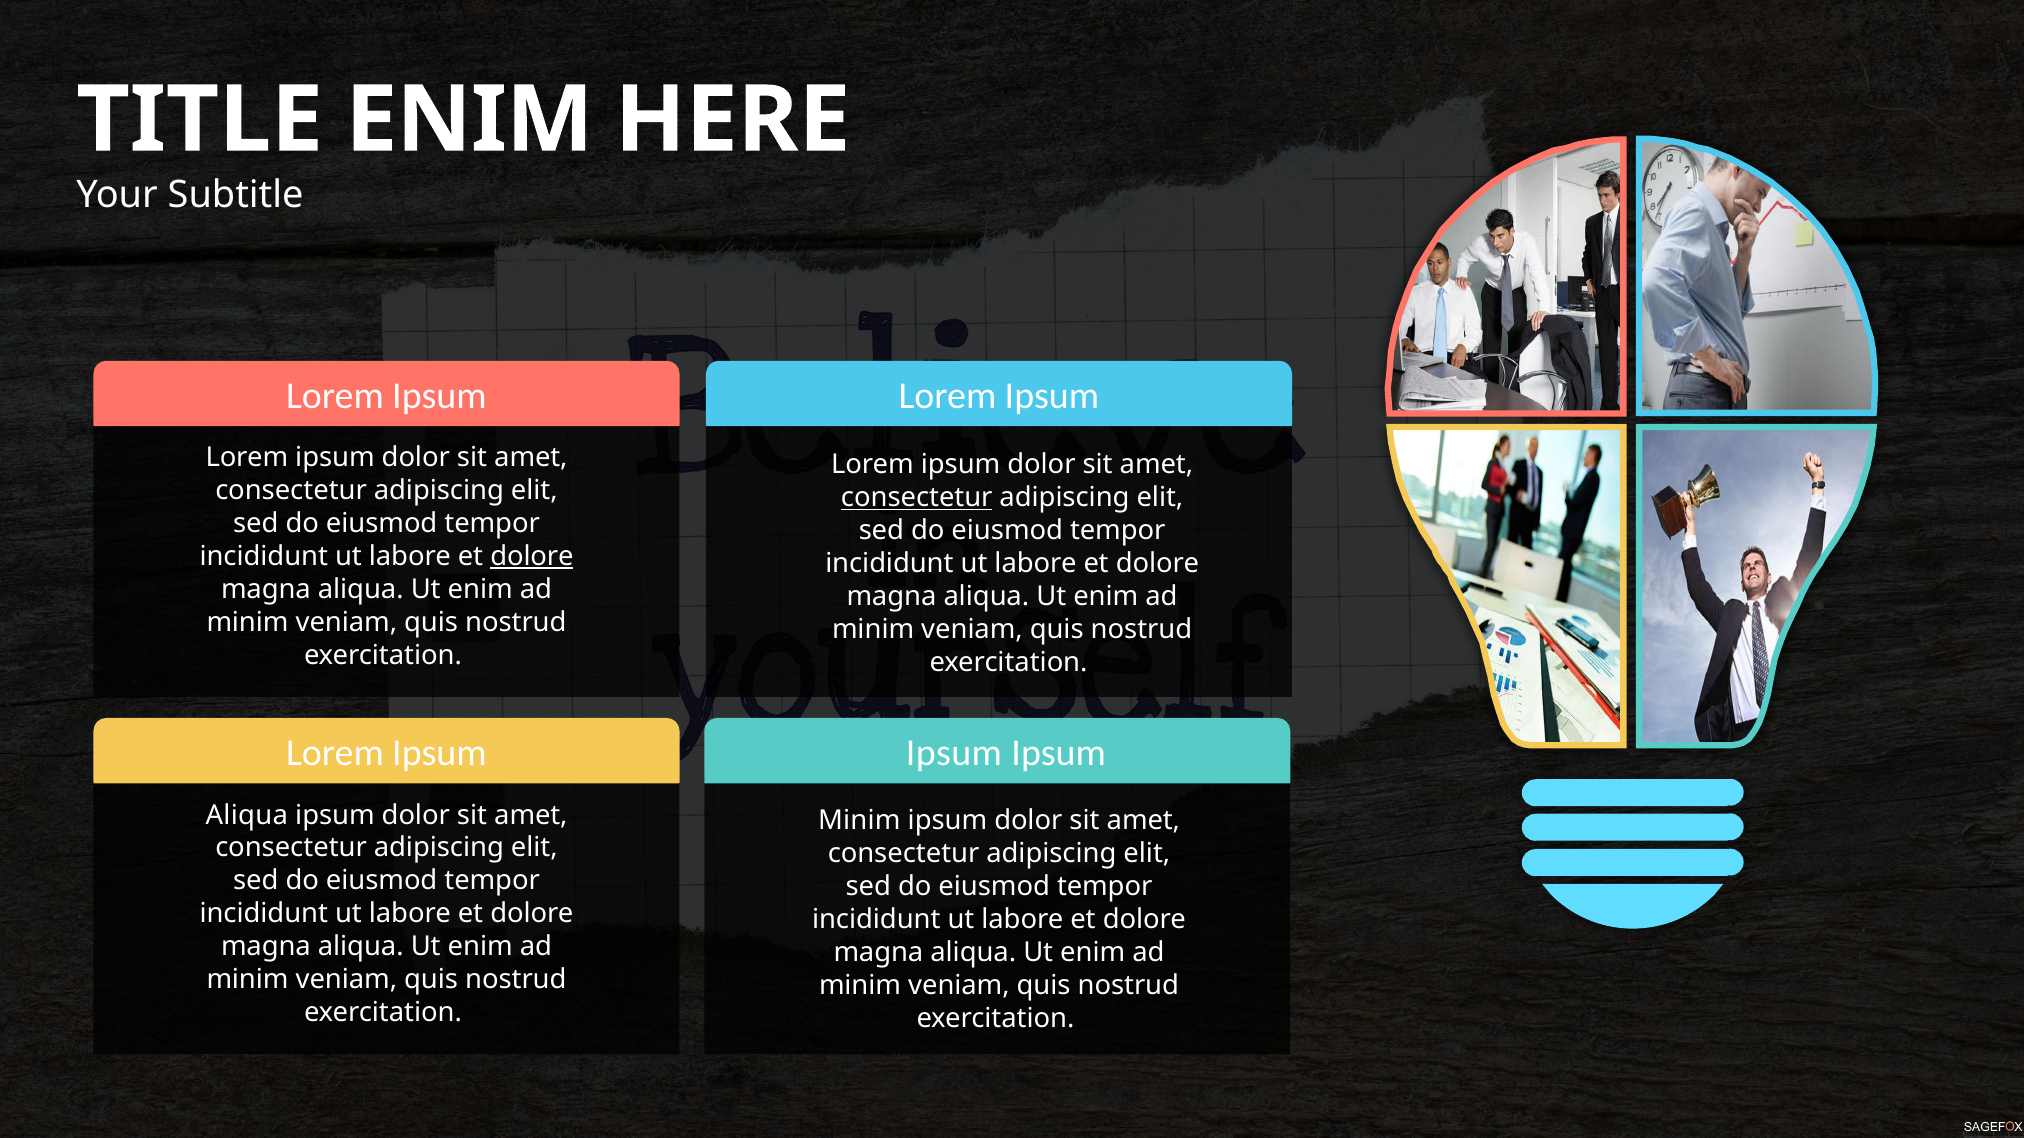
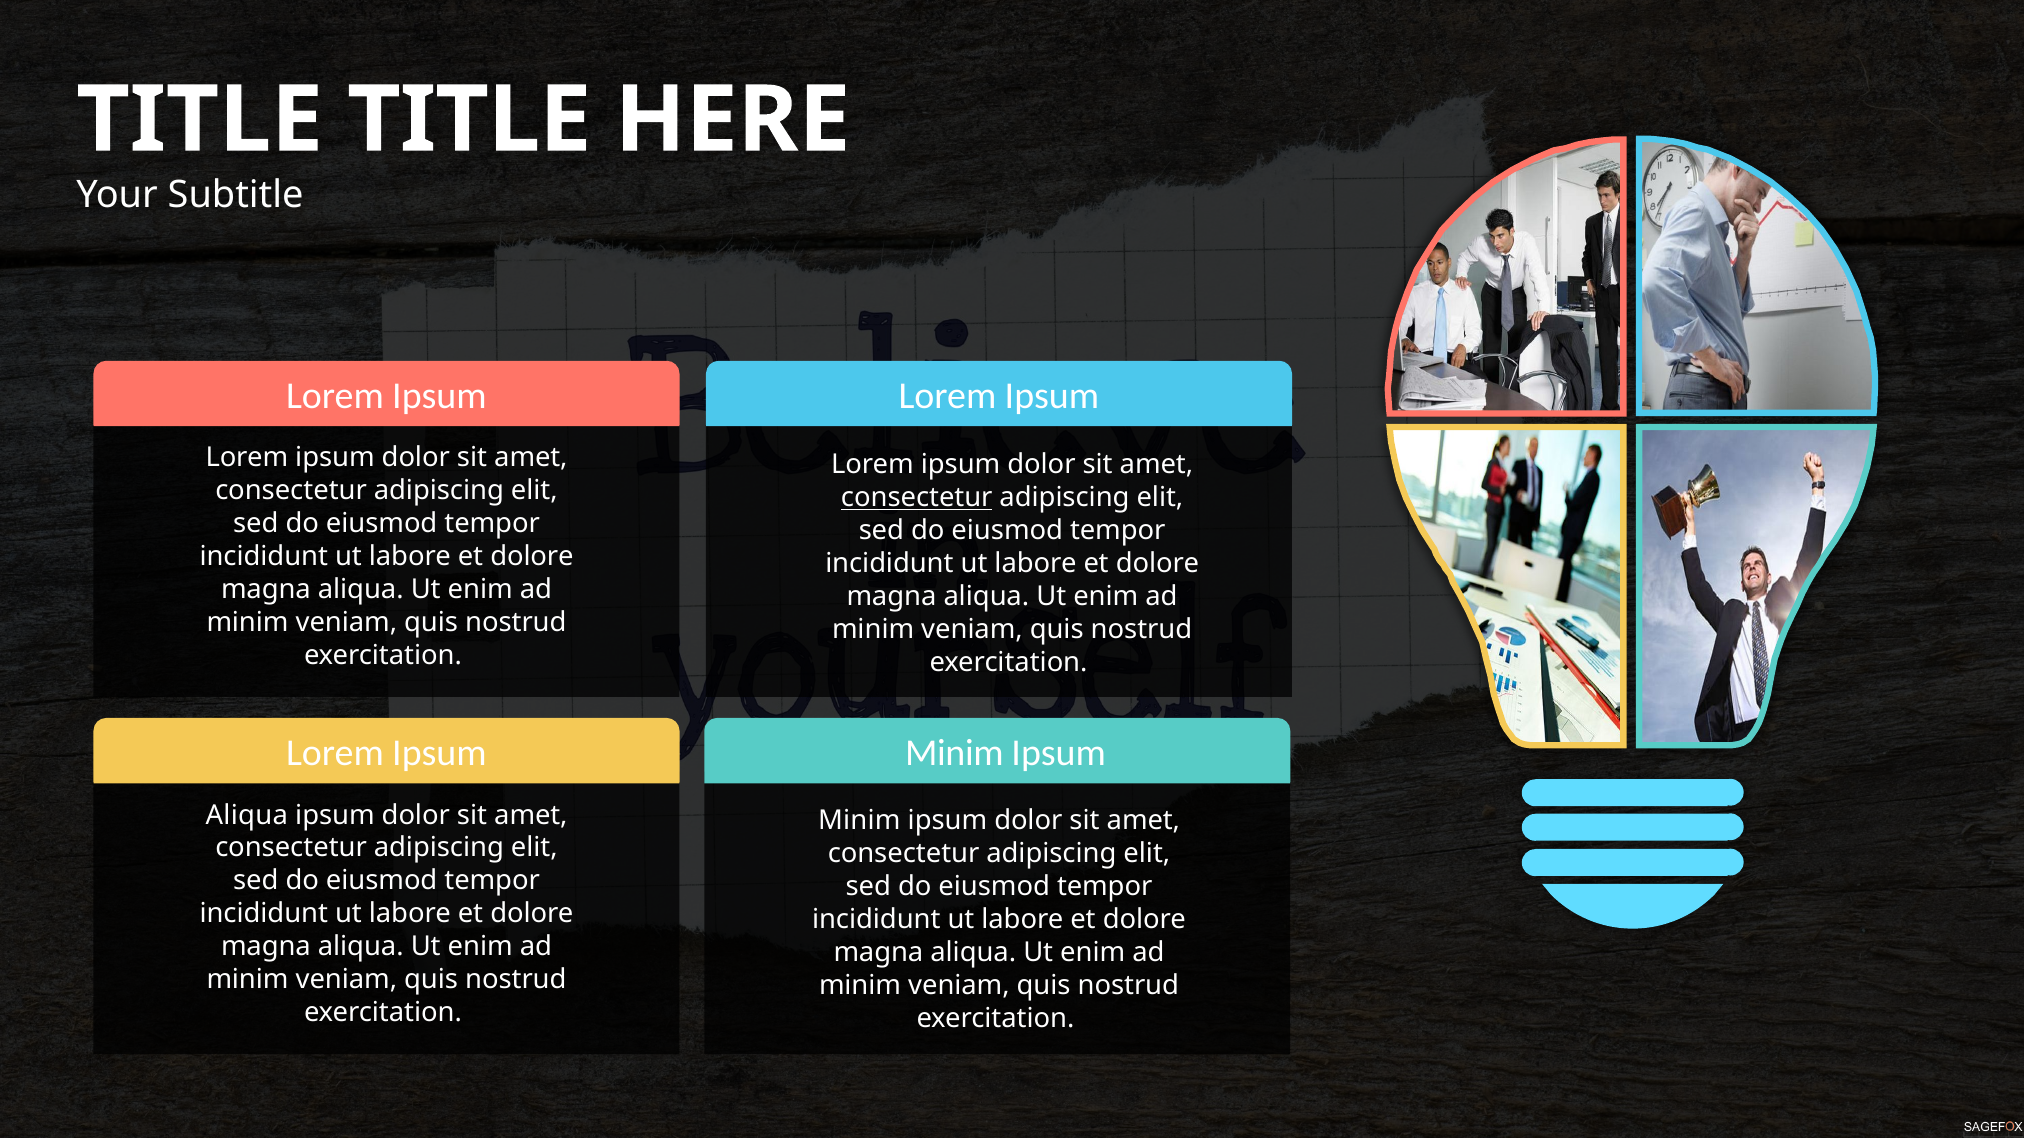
ENIM at (469, 120): ENIM -> TITLE
dolore at (532, 557) underline: present -> none
Ipsum at (954, 754): Ipsum -> Minim
